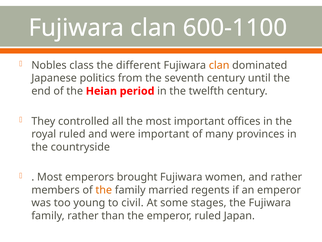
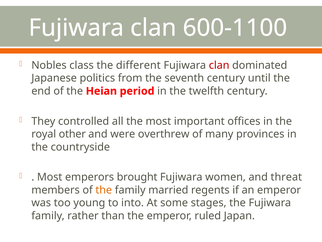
clan at (219, 65) colour: orange -> red
royal ruled: ruled -> other
were important: important -> overthrew
and rather: rather -> threat
civil: civil -> into
